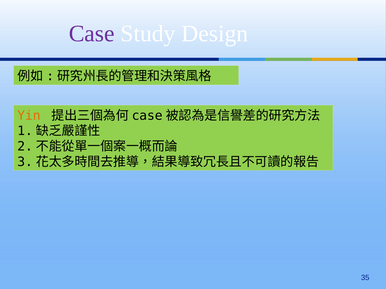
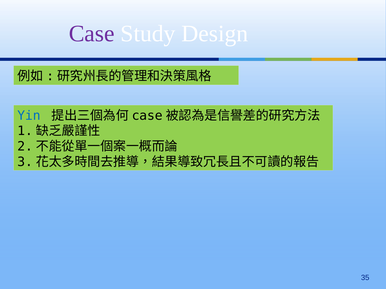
Yin colour: orange -> blue
